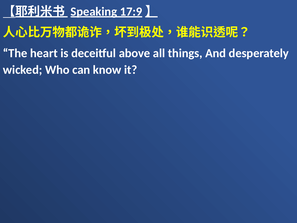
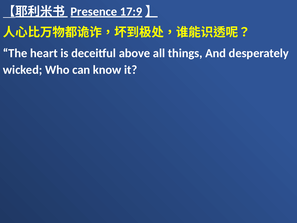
Speaking: Speaking -> Presence
